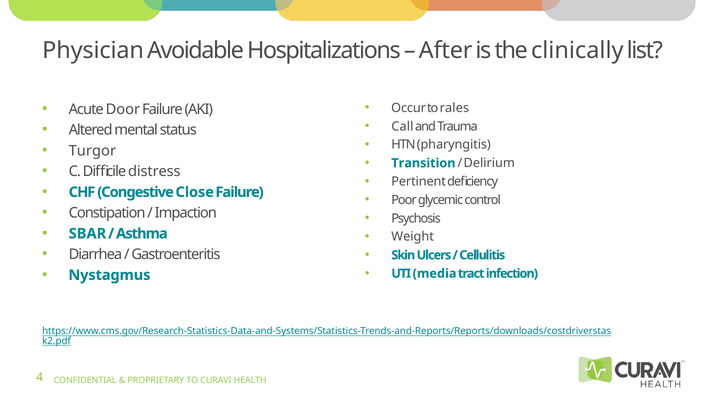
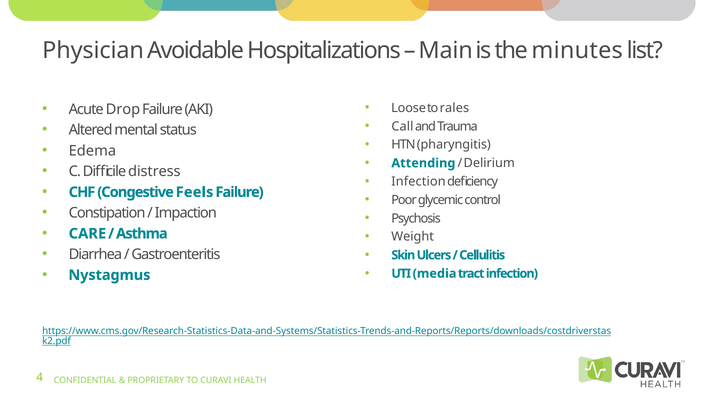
After: After -> Main
clinically: clinically -> minutes
Occur: Occur -> Loose
Door: Door -> Drop
Turgor: Turgor -> Edema
Transition: Transition -> Attending
Pertinent at (419, 182): Pertinent -> Infection
Close: Close -> Feels
SBAR: SBAR -> CARE
